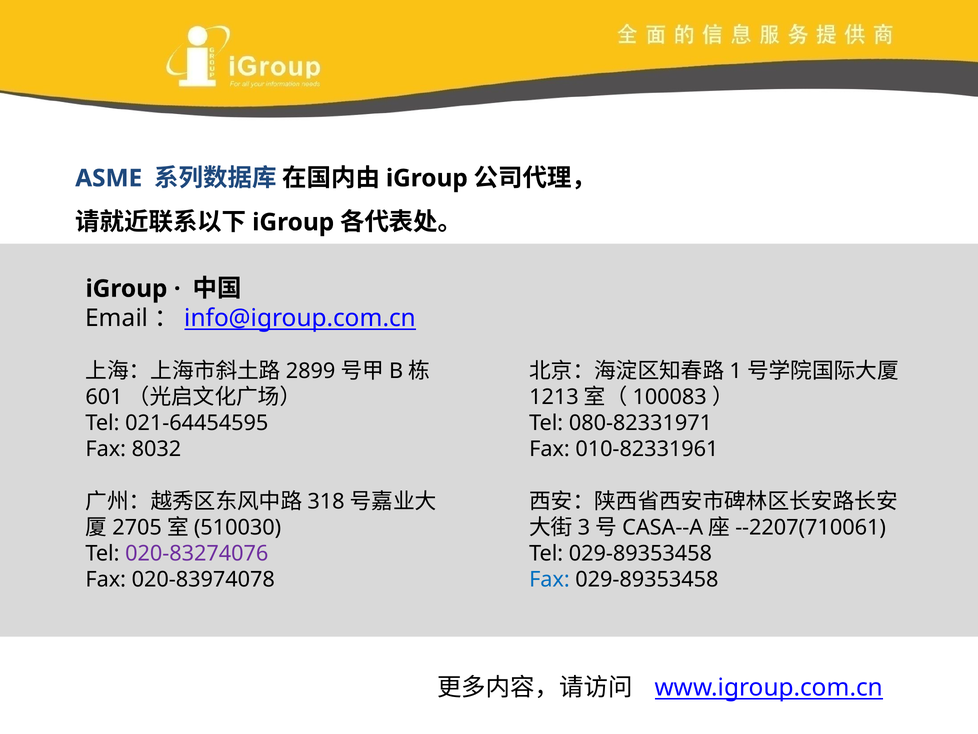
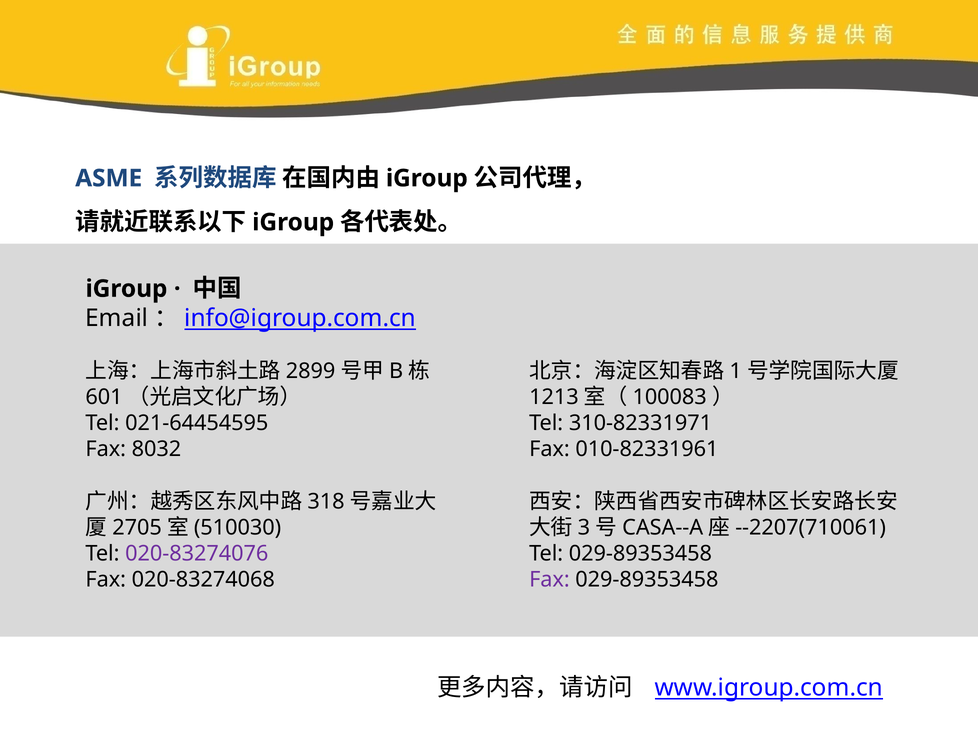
080-82331971: 080-82331971 -> 310-82331971
020-83974078: 020-83974078 -> 020-83274068
Fax at (549, 579) colour: blue -> purple
